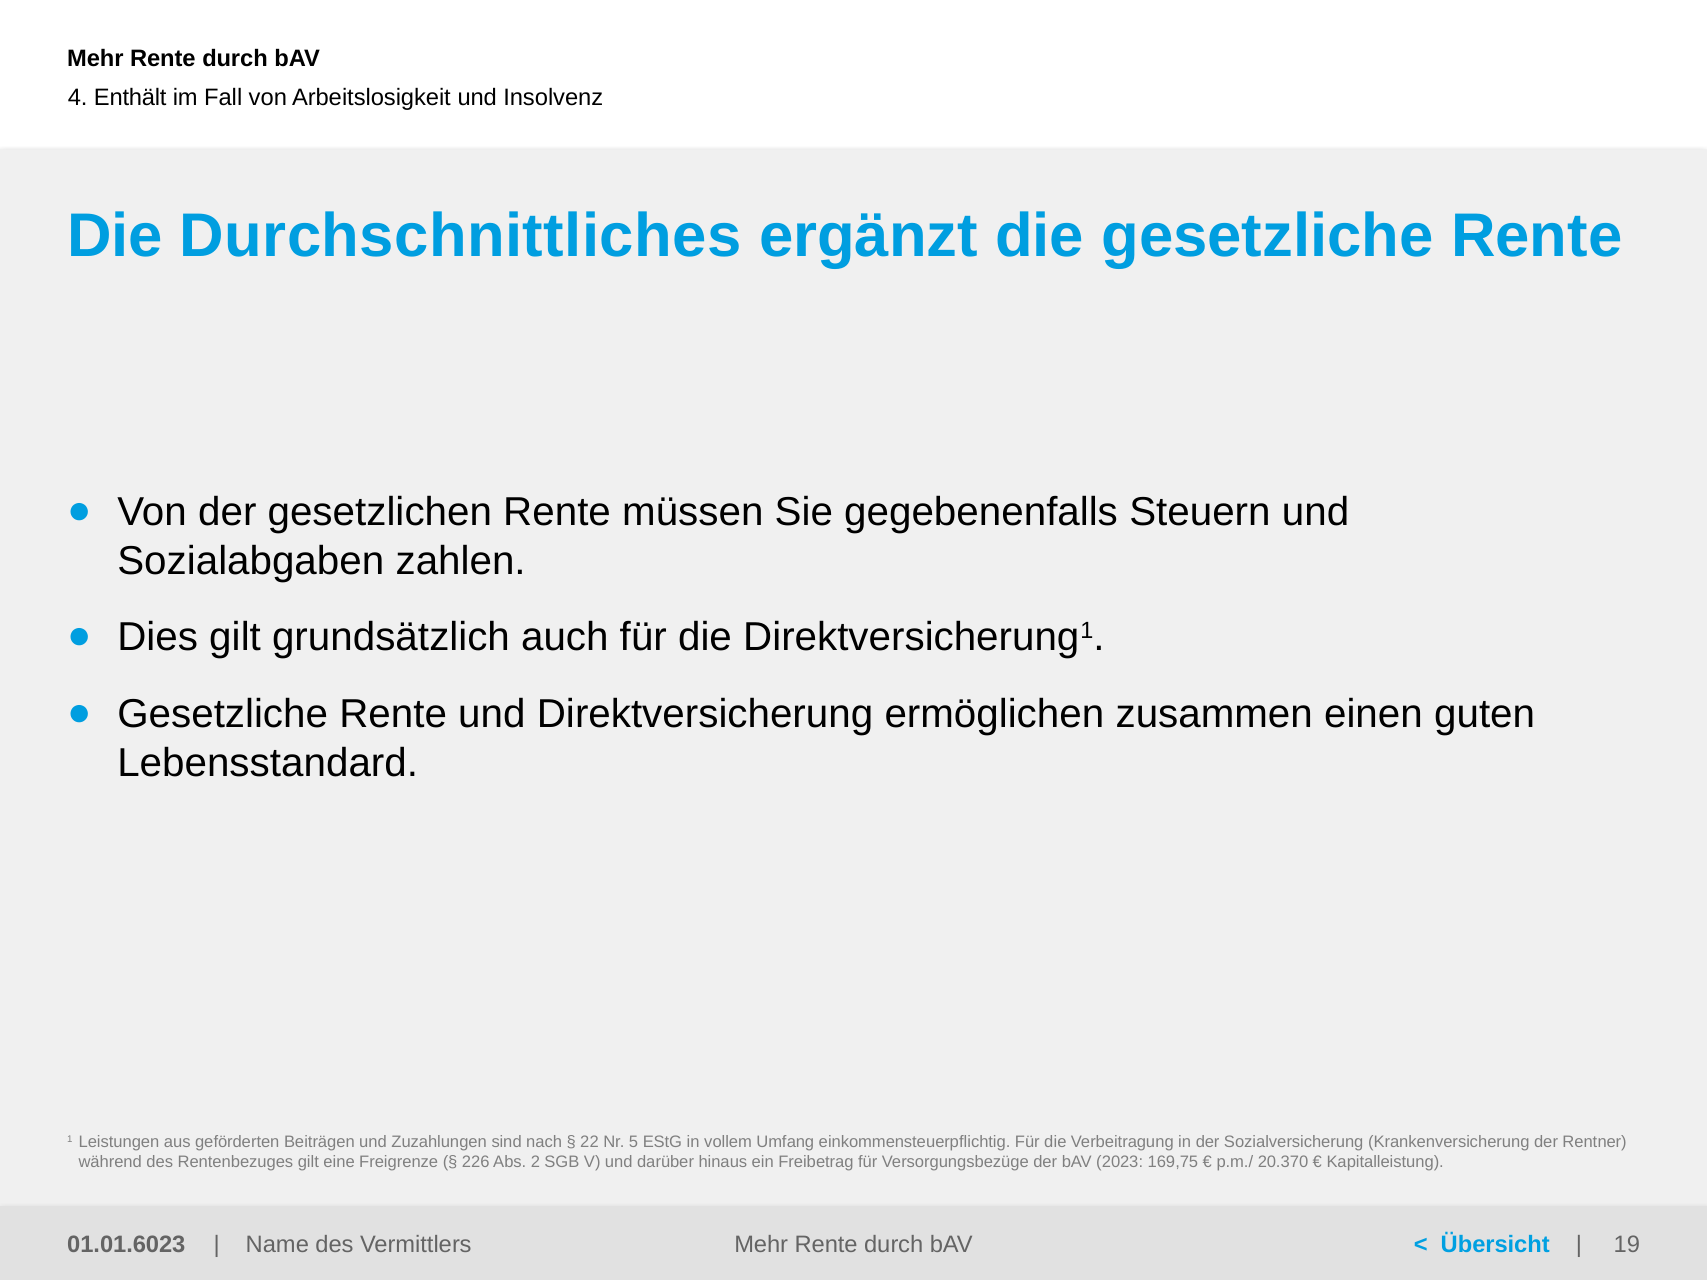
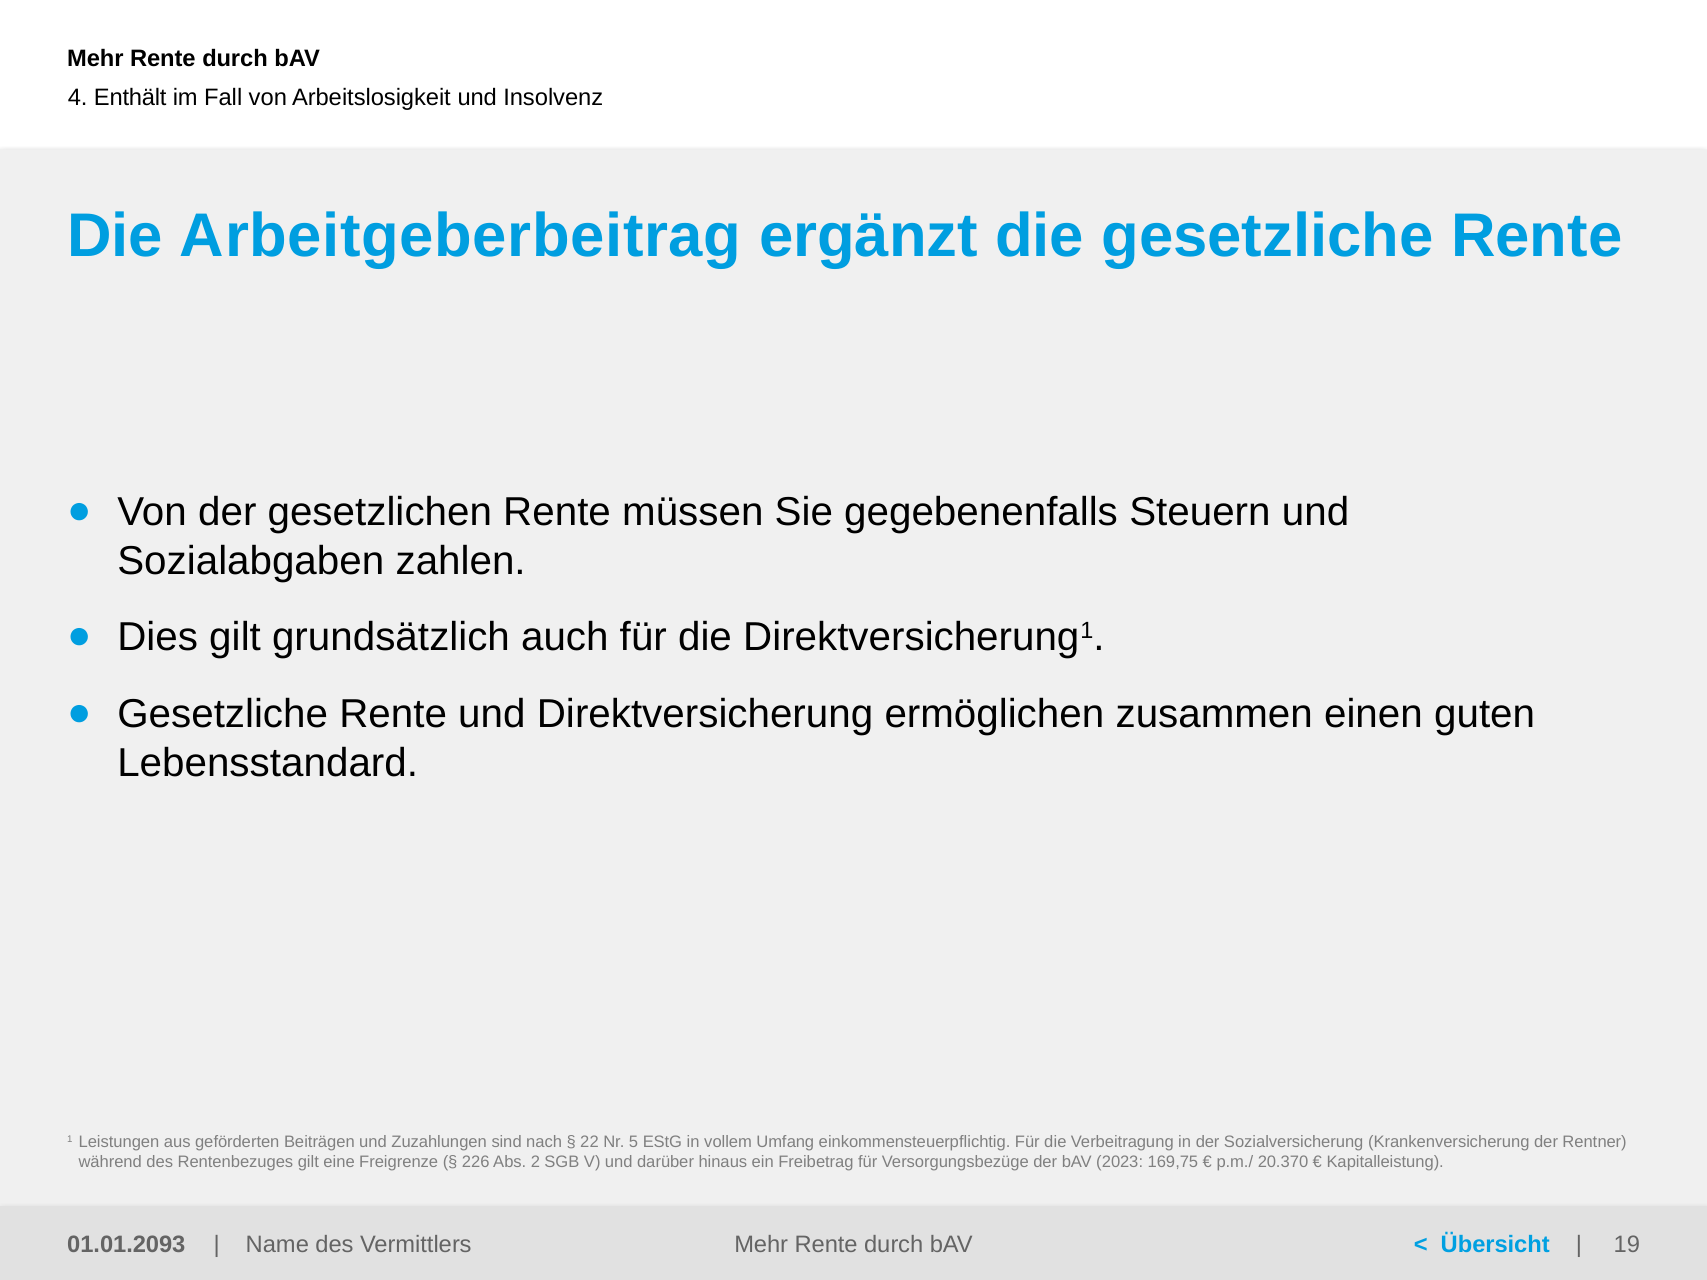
Durchschnittliches: Durchschnittliches -> Arbeitgeberbeitrag
01.01.6023: 01.01.6023 -> 01.01.2093
